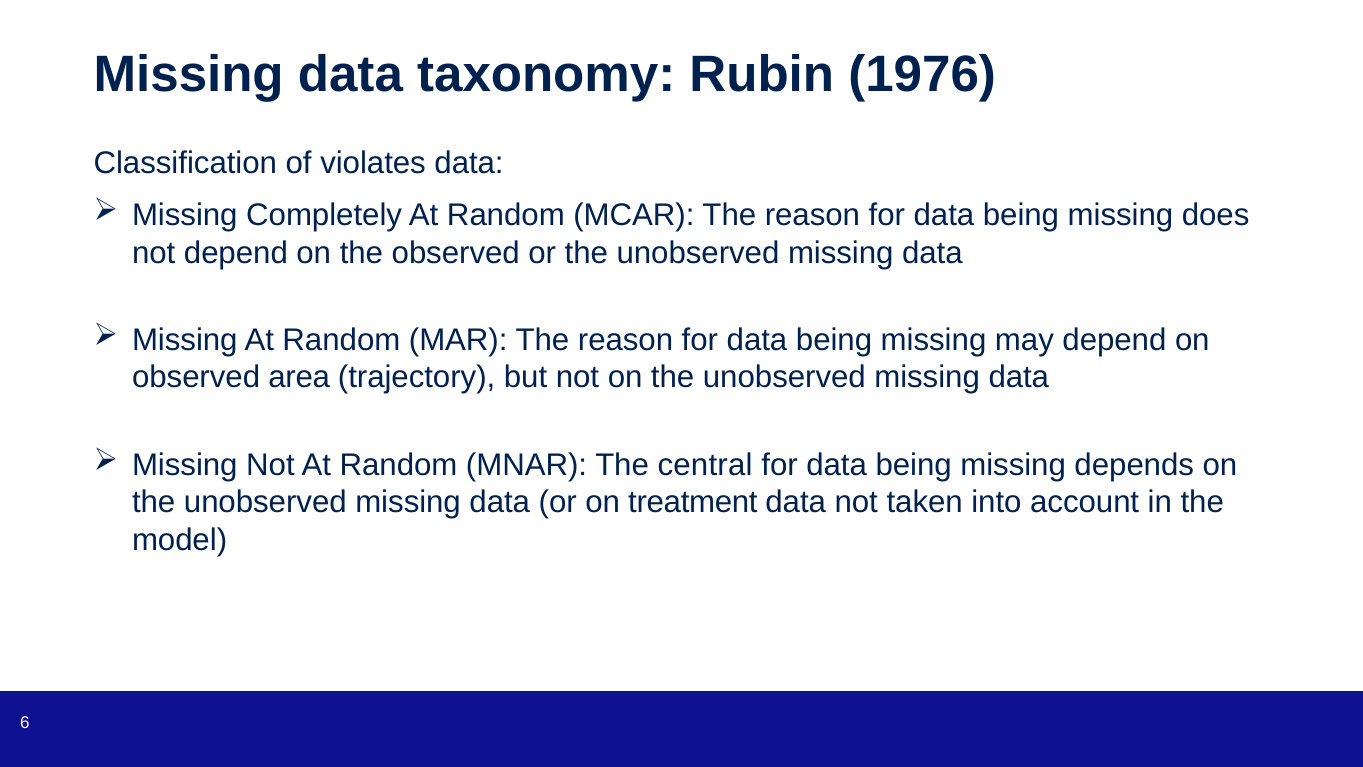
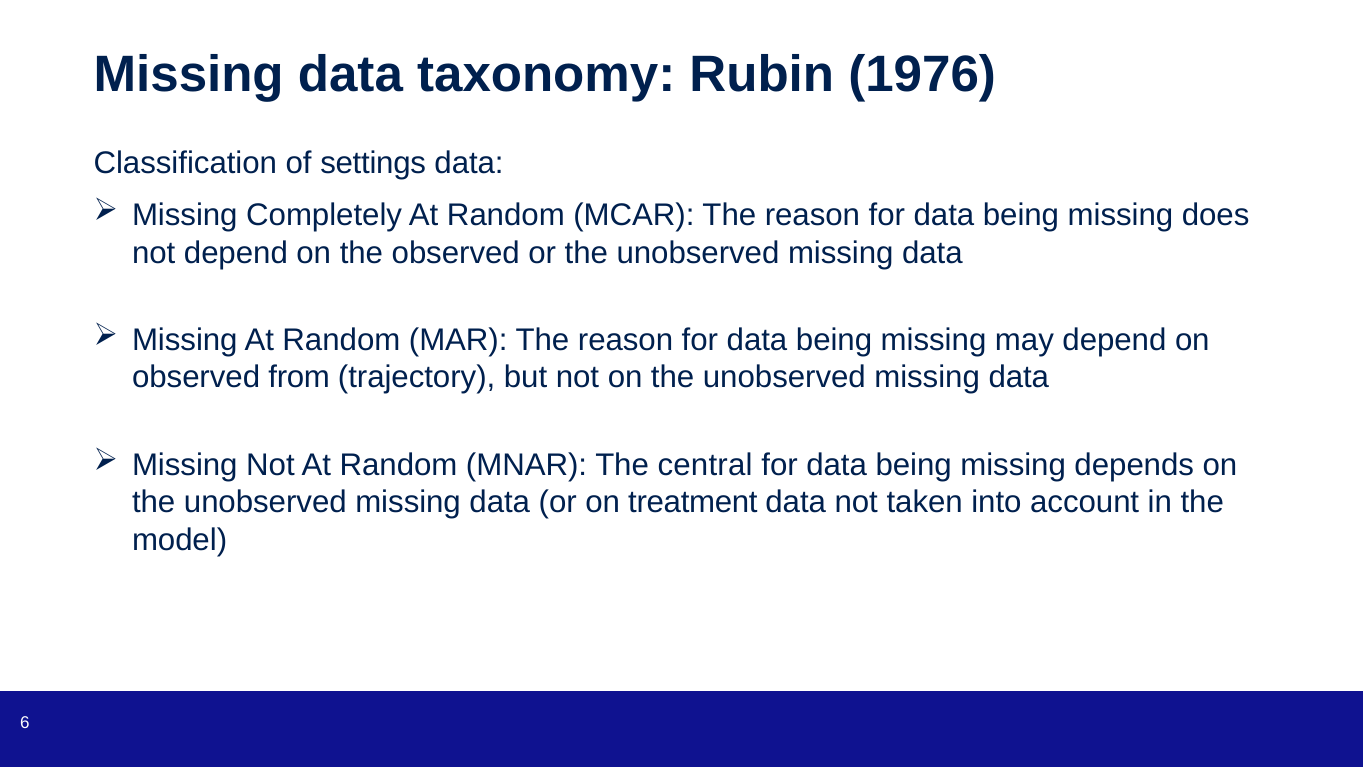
violates: violates -> settings
area: area -> from
